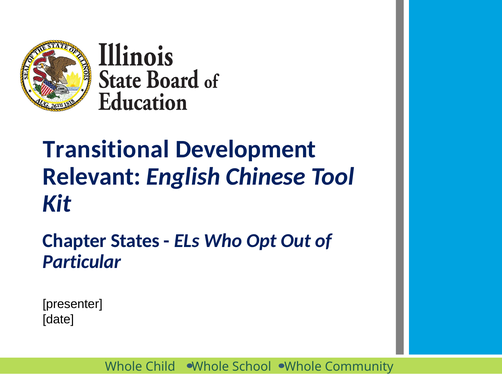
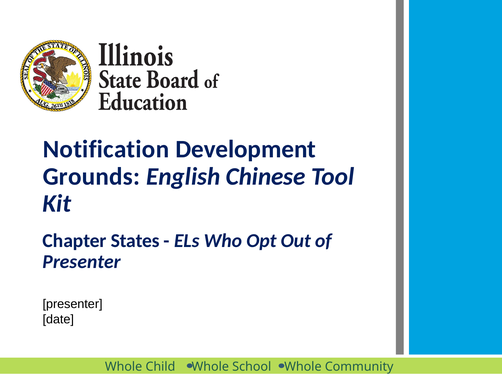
Transitional: Transitional -> Notification
Relevant: Relevant -> Grounds
Particular at (82, 261): Particular -> Presenter
